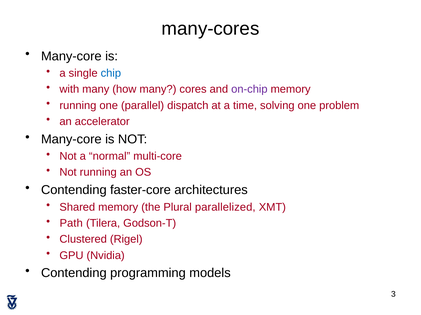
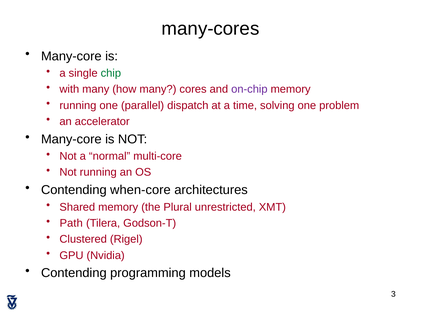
chip colour: blue -> green
faster-core: faster-core -> when-core
parallelized: parallelized -> unrestricted
